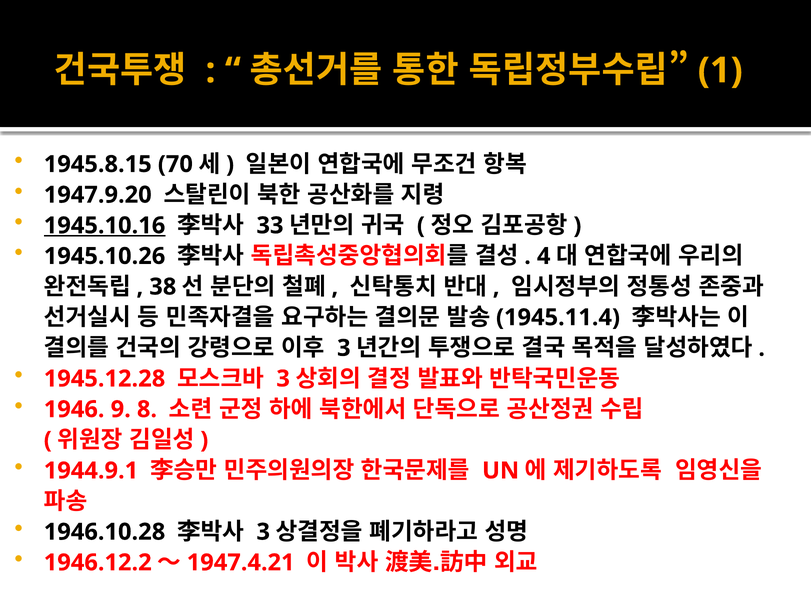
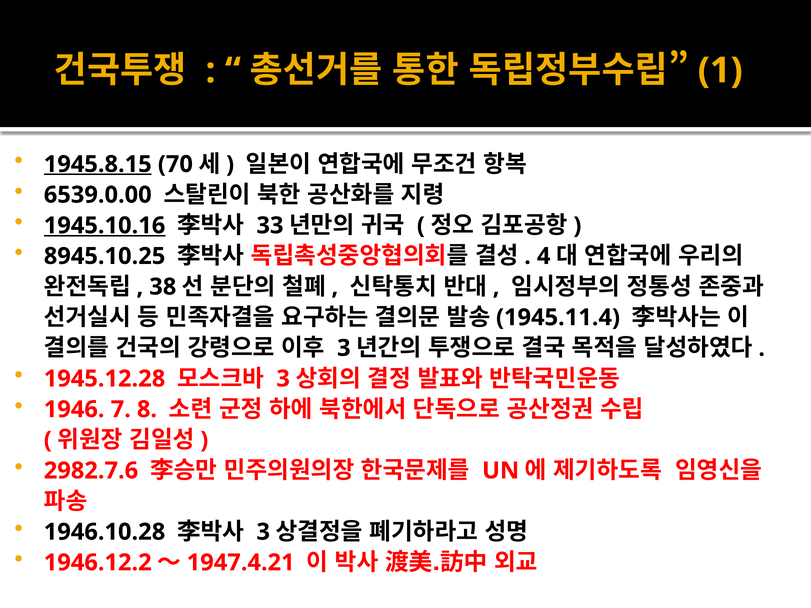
1945.8.15 underline: none -> present
1947.9.20: 1947.9.20 -> 6539.0.00
1945.10.26: 1945.10.26 -> 8945.10.25
9: 9 -> 7
1944.9.1: 1944.9.1 -> 2982.7.6
